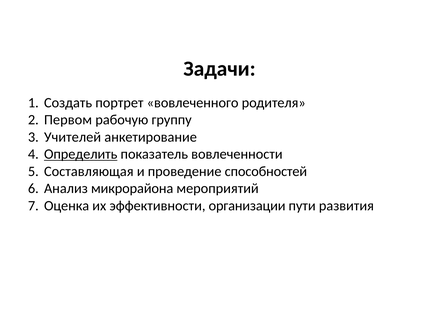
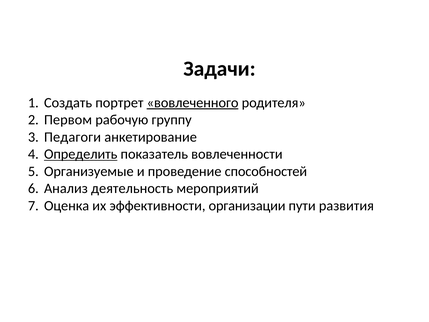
вовлеченного underline: none -> present
Учителей: Учителей -> Педагоги
Составляющая: Составляющая -> Организуемые
микрорайона: микрорайона -> деятельность
